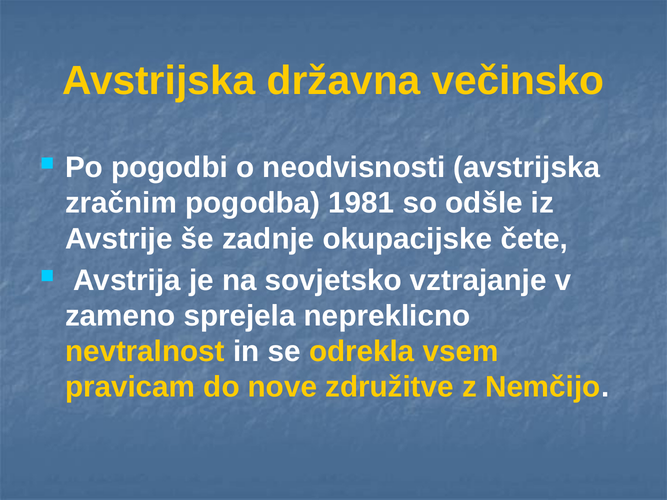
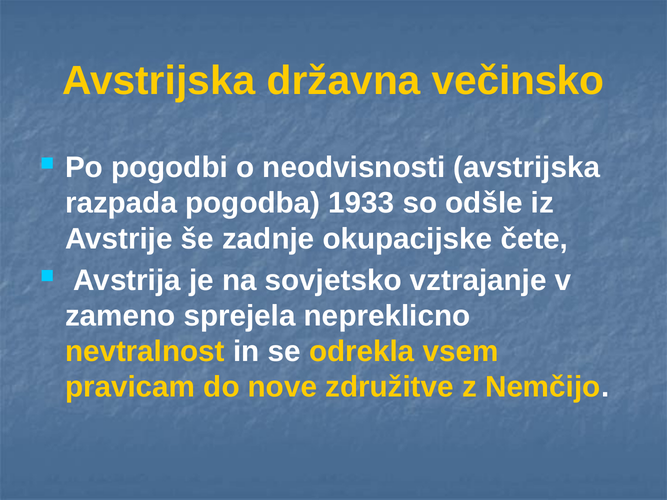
zračnim: zračnim -> razpada
1981: 1981 -> 1933
